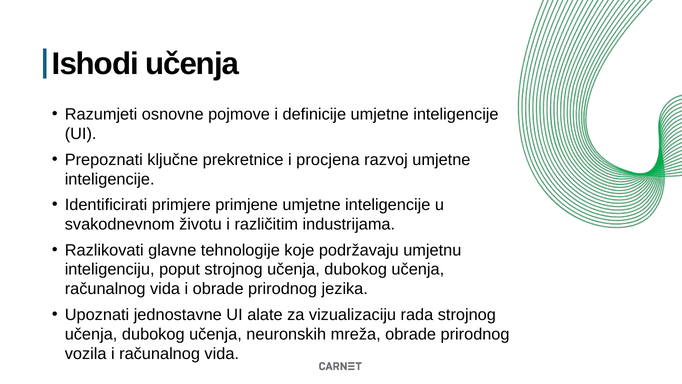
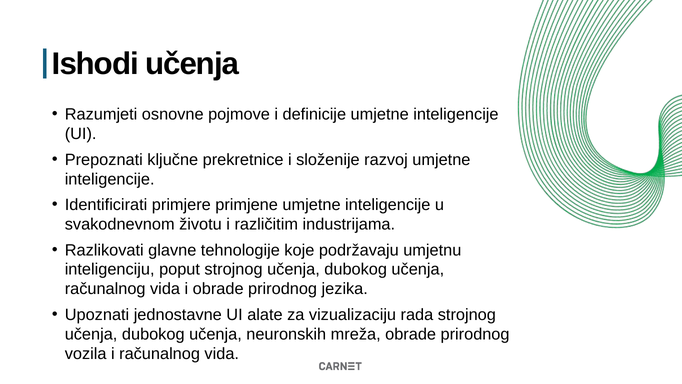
procjena: procjena -> složenije
